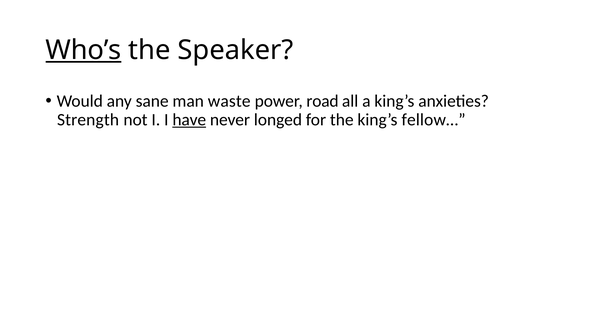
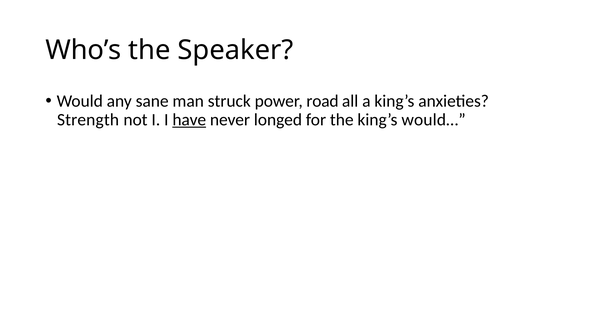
Who’s underline: present -> none
waste: waste -> struck
fellow…: fellow… -> would…
